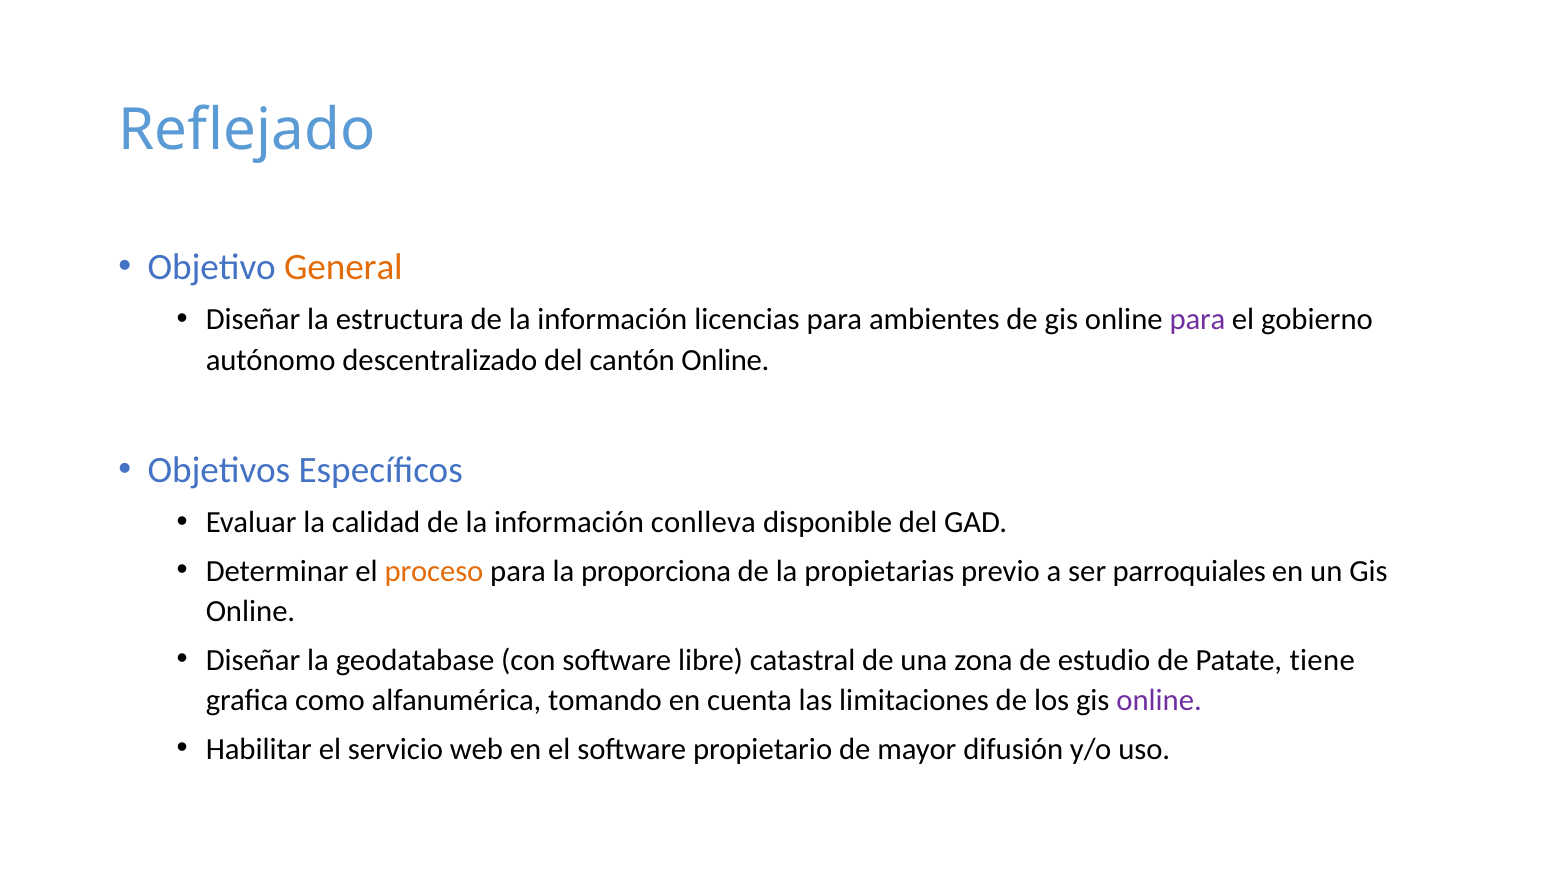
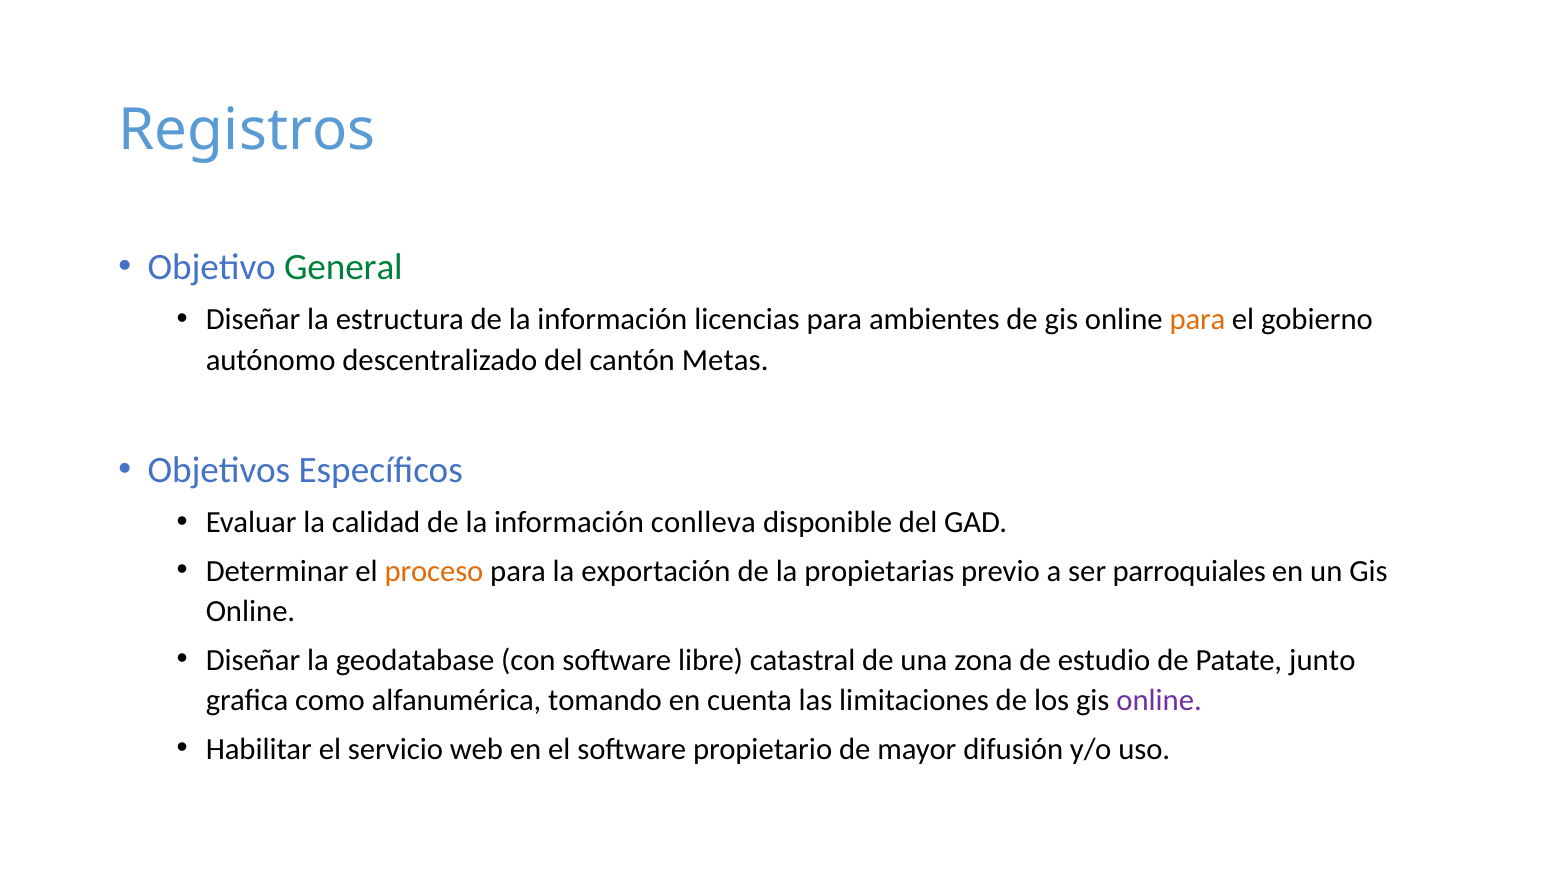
Reflejado: Reflejado -> Registros
General colour: orange -> green
para at (1197, 320) colour: purple -> orange
cantón Online: Online -> Metas
proporciona: proporciona -> exportación
tiene: tiene -> junto
